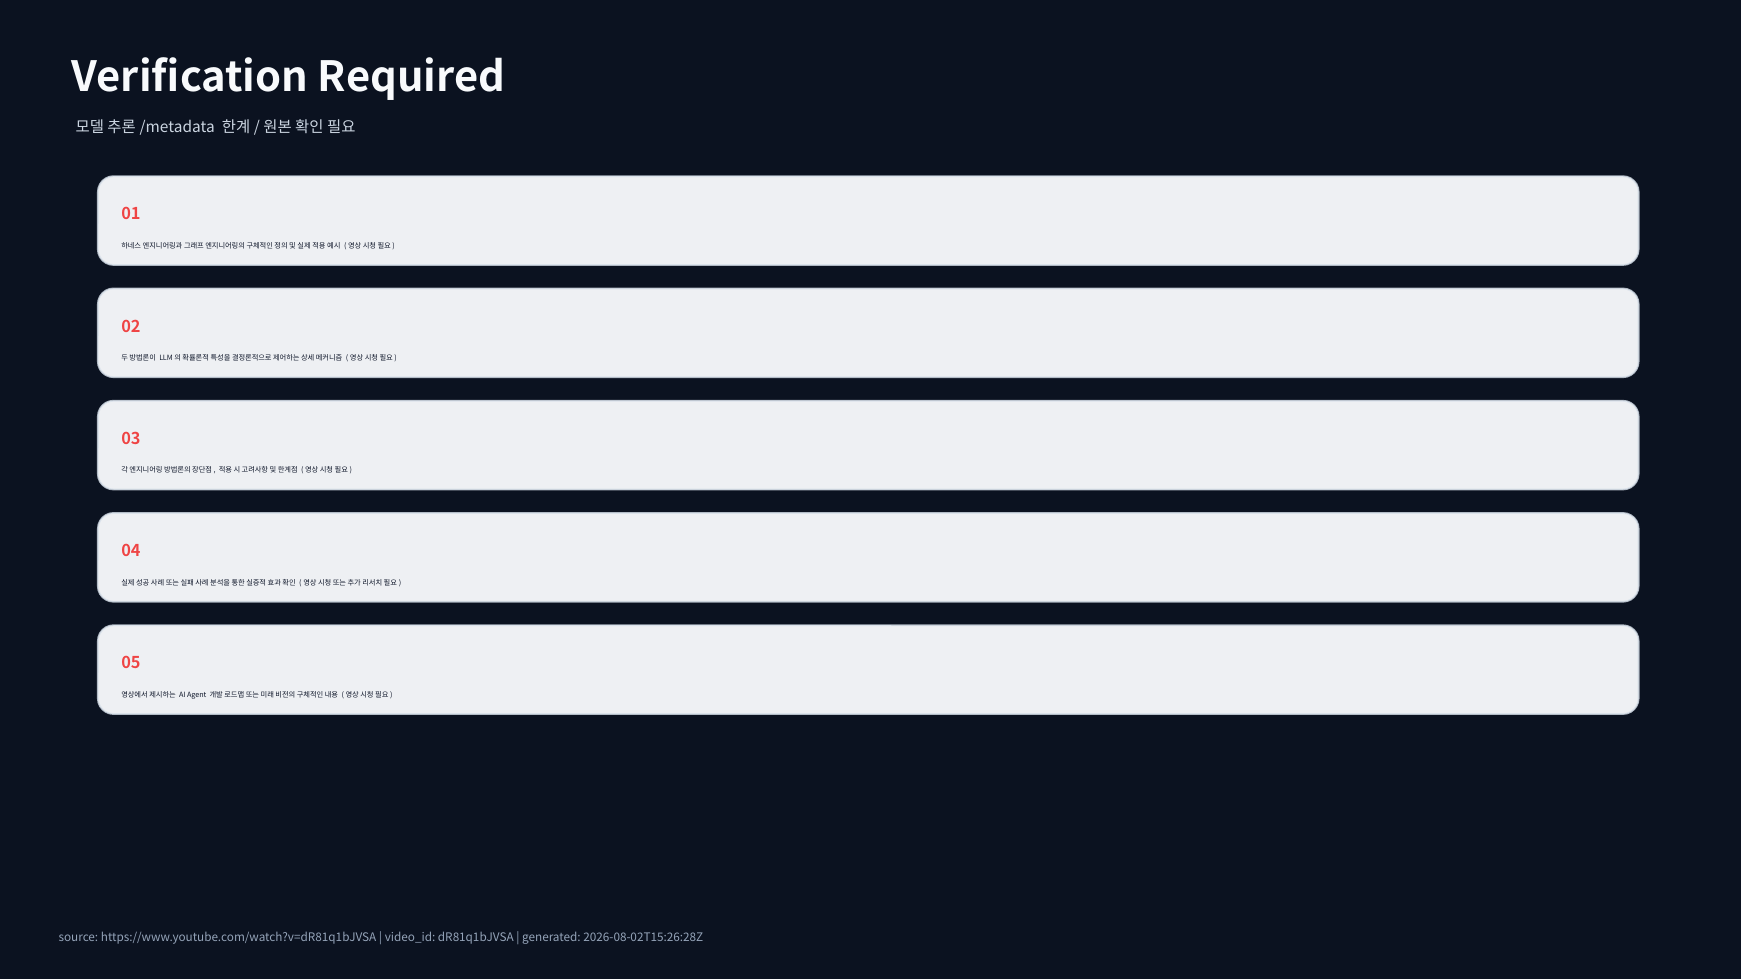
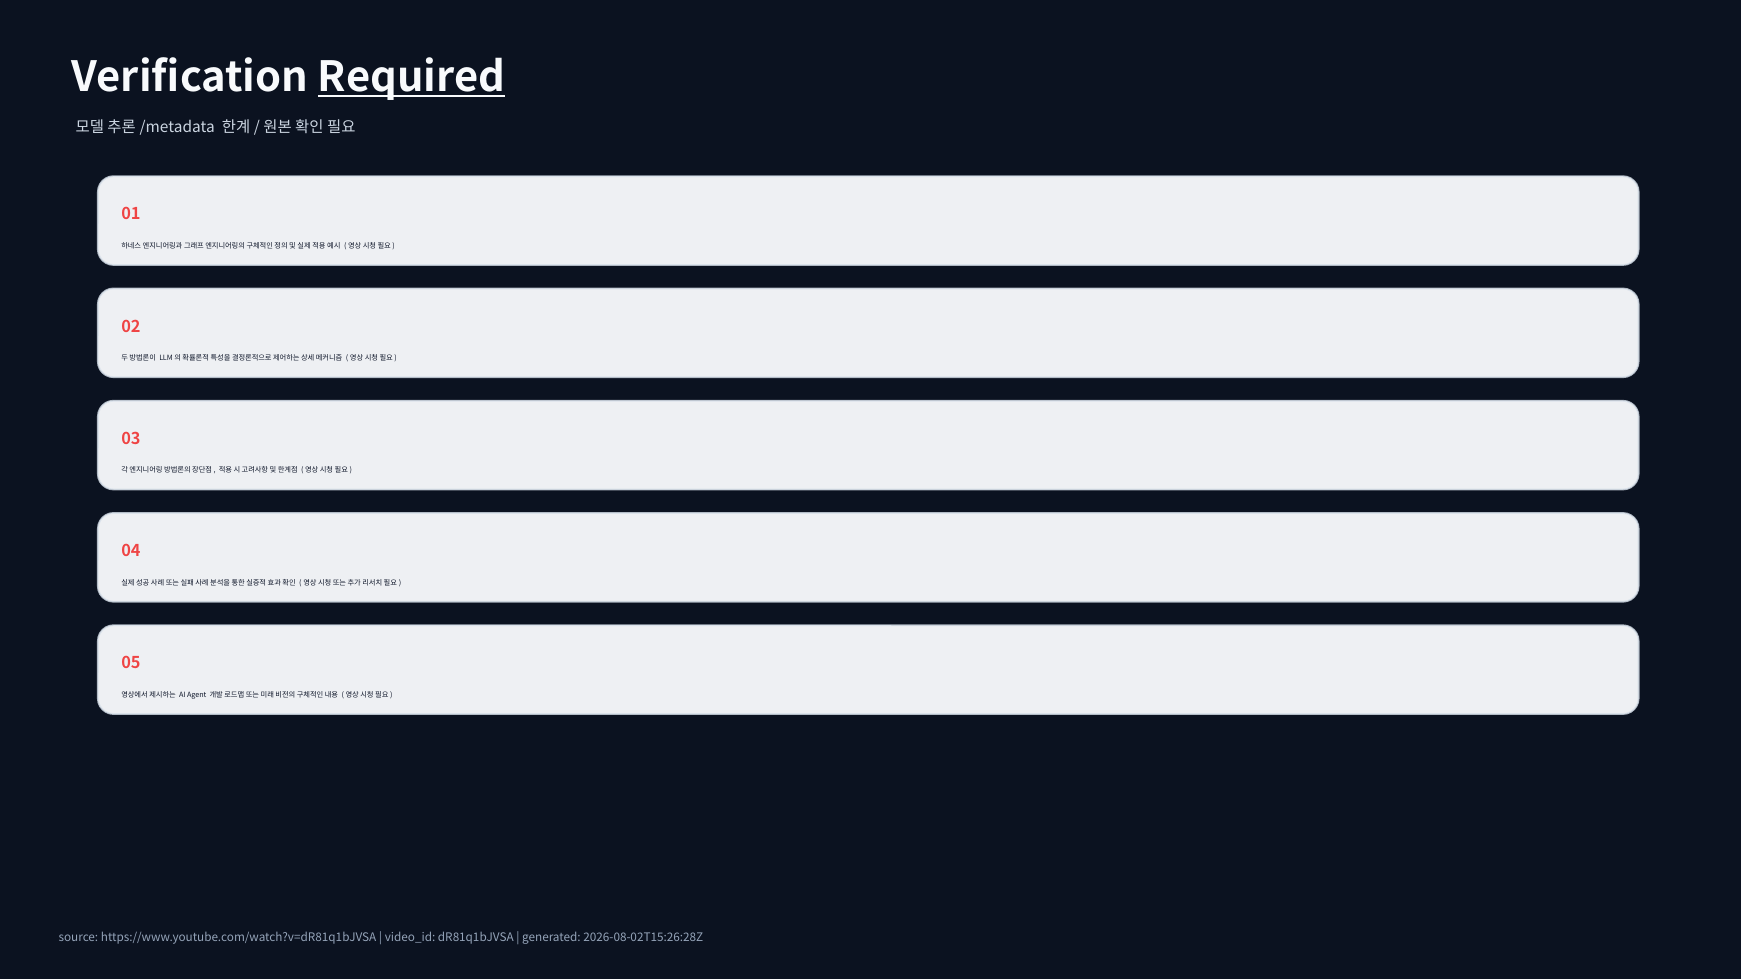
Required underline: none -> present
